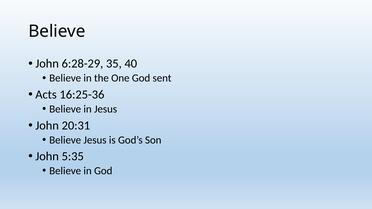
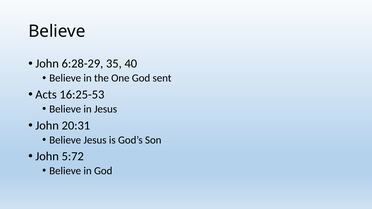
16:25-36: 16:25-36 -> 16:25-53
5:35: 5:35 -> 5:72
